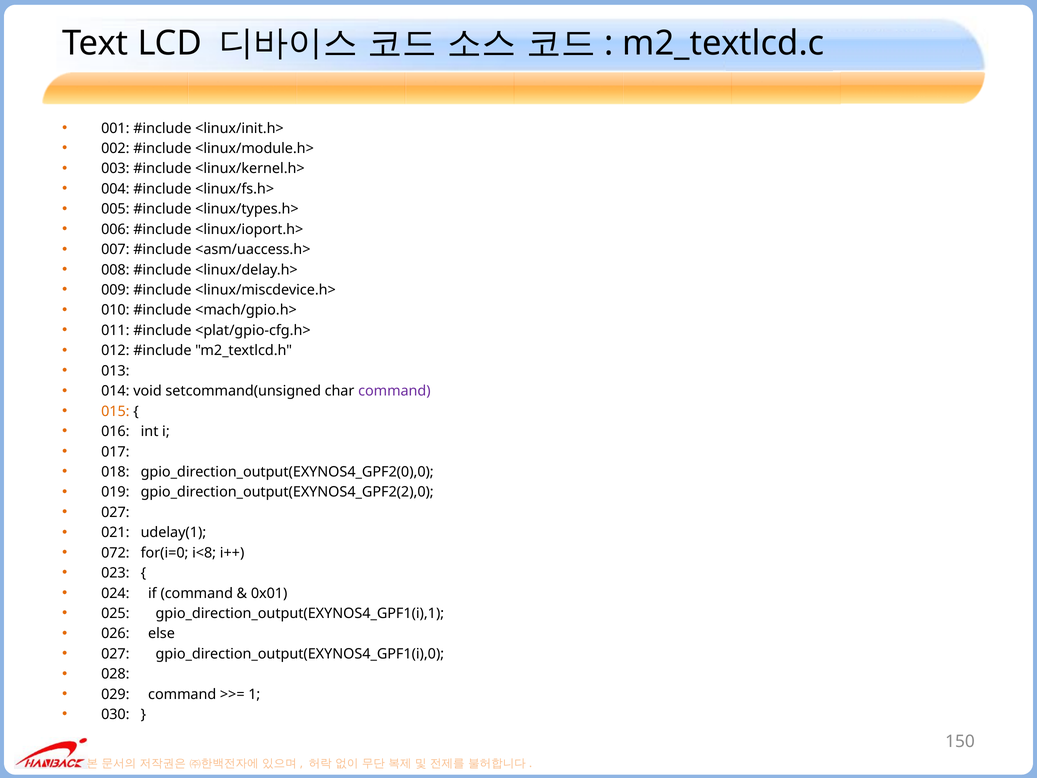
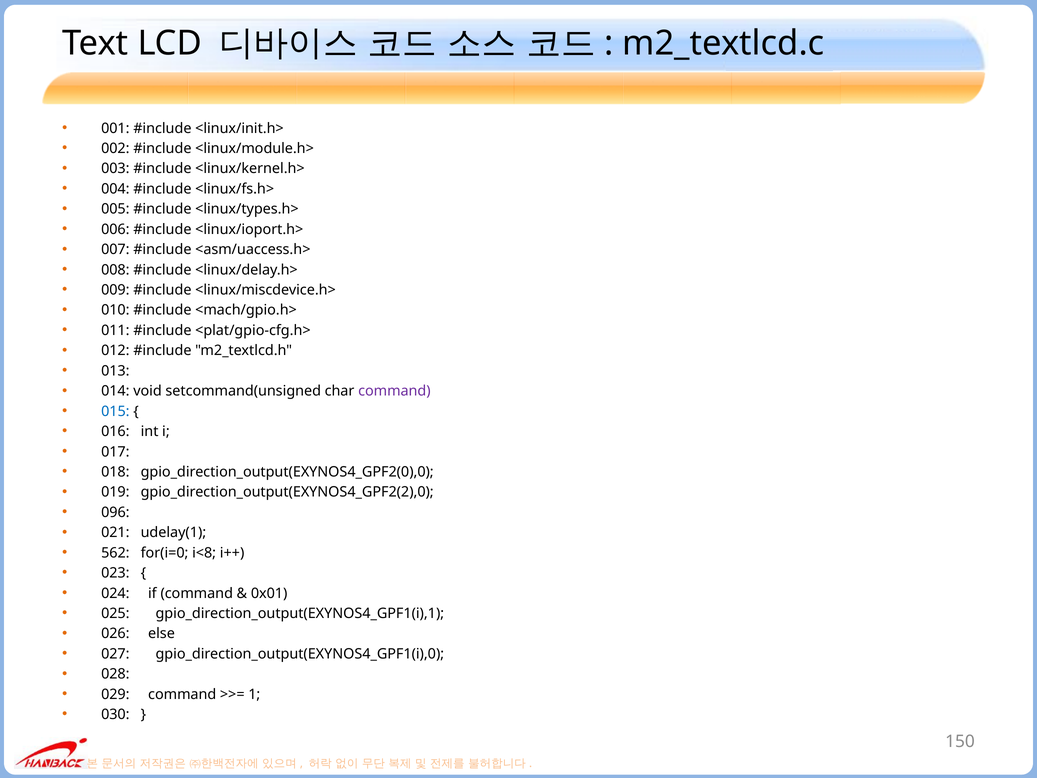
015 colour: orange -> blue
027 at (115, 512): 027 -> 096
072: 072 -> 562
